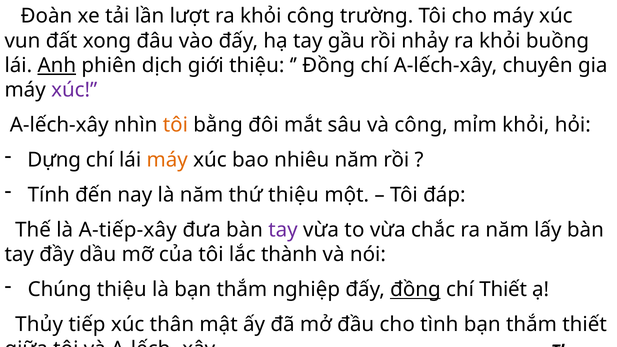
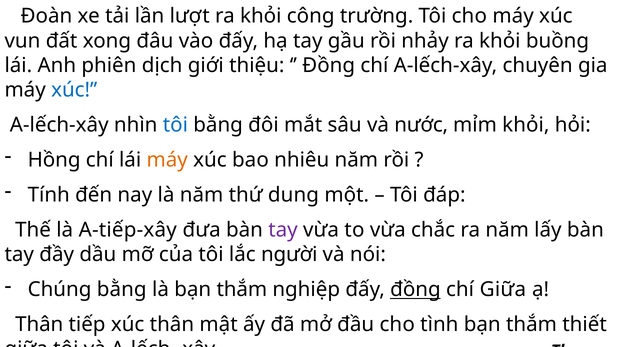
Anh underline: present -> none
xúc at (74, 90) colour: purple -> blue
tôi at (175, 125) colour: orange -> blue
và công: công -> nước
Dựng at (54, 160): Dựng -> Hồng
thứ thiệu: thiệu -> dung
thành: thành -> người
Chúng thiệu: thiệu -> bằng
chí Thiết: Thiết -> Giữa
Thủy at (39, 325): Thủy -> Thân
